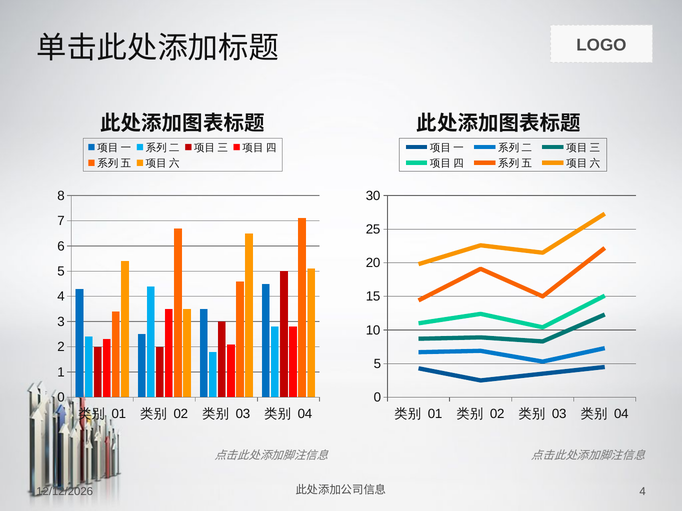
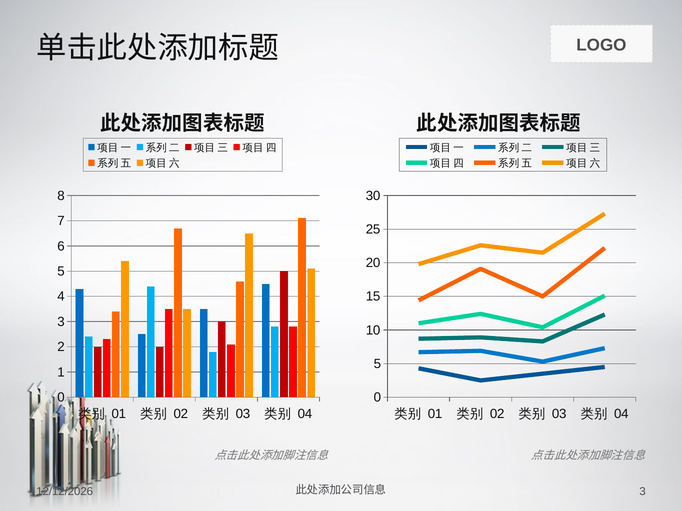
4 at (643, 492): 4 -> 3
